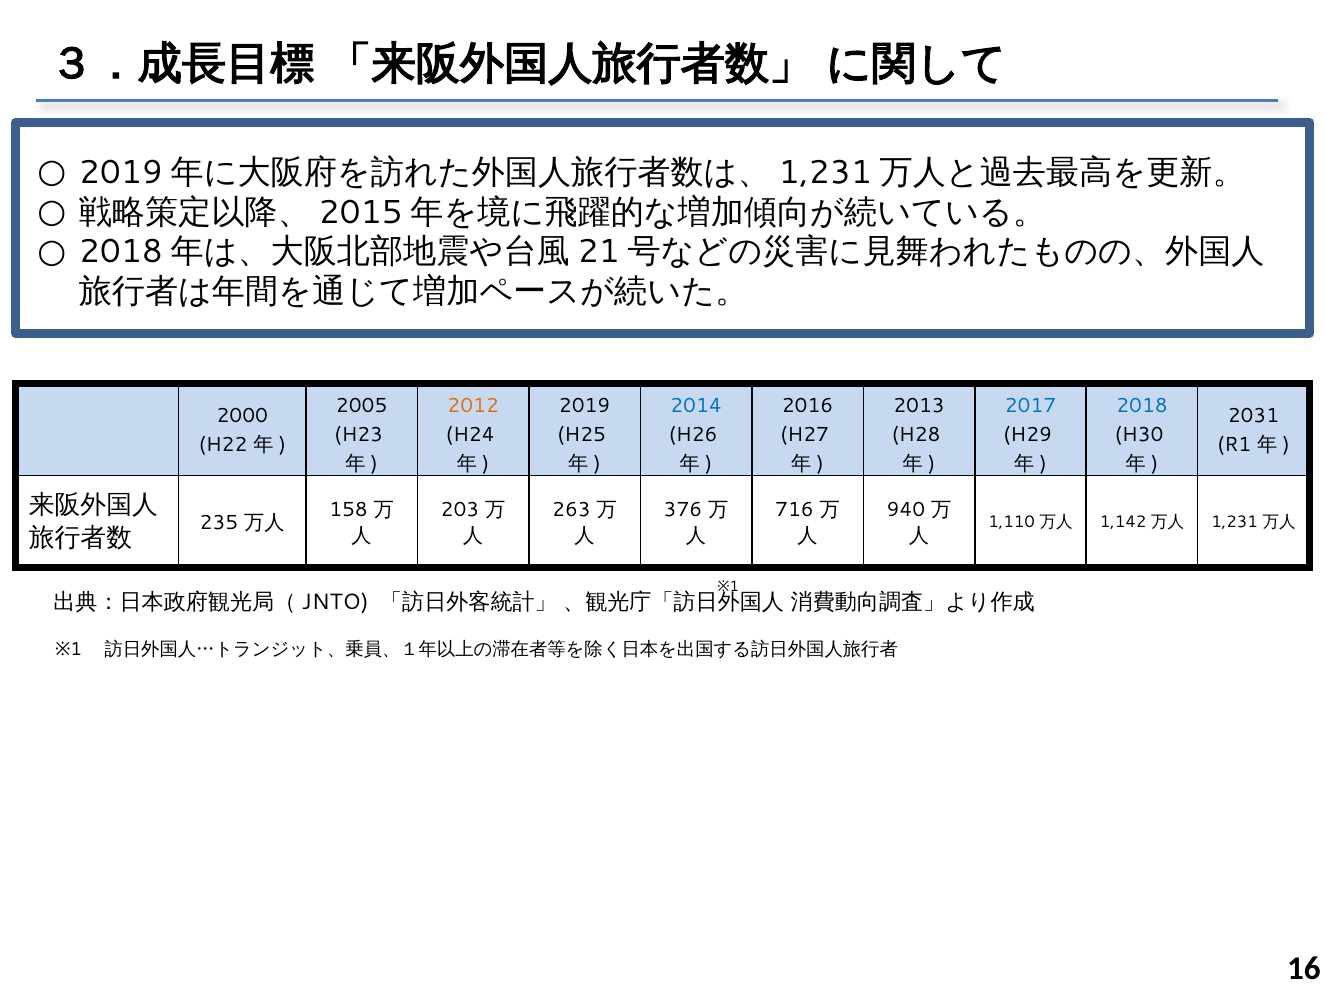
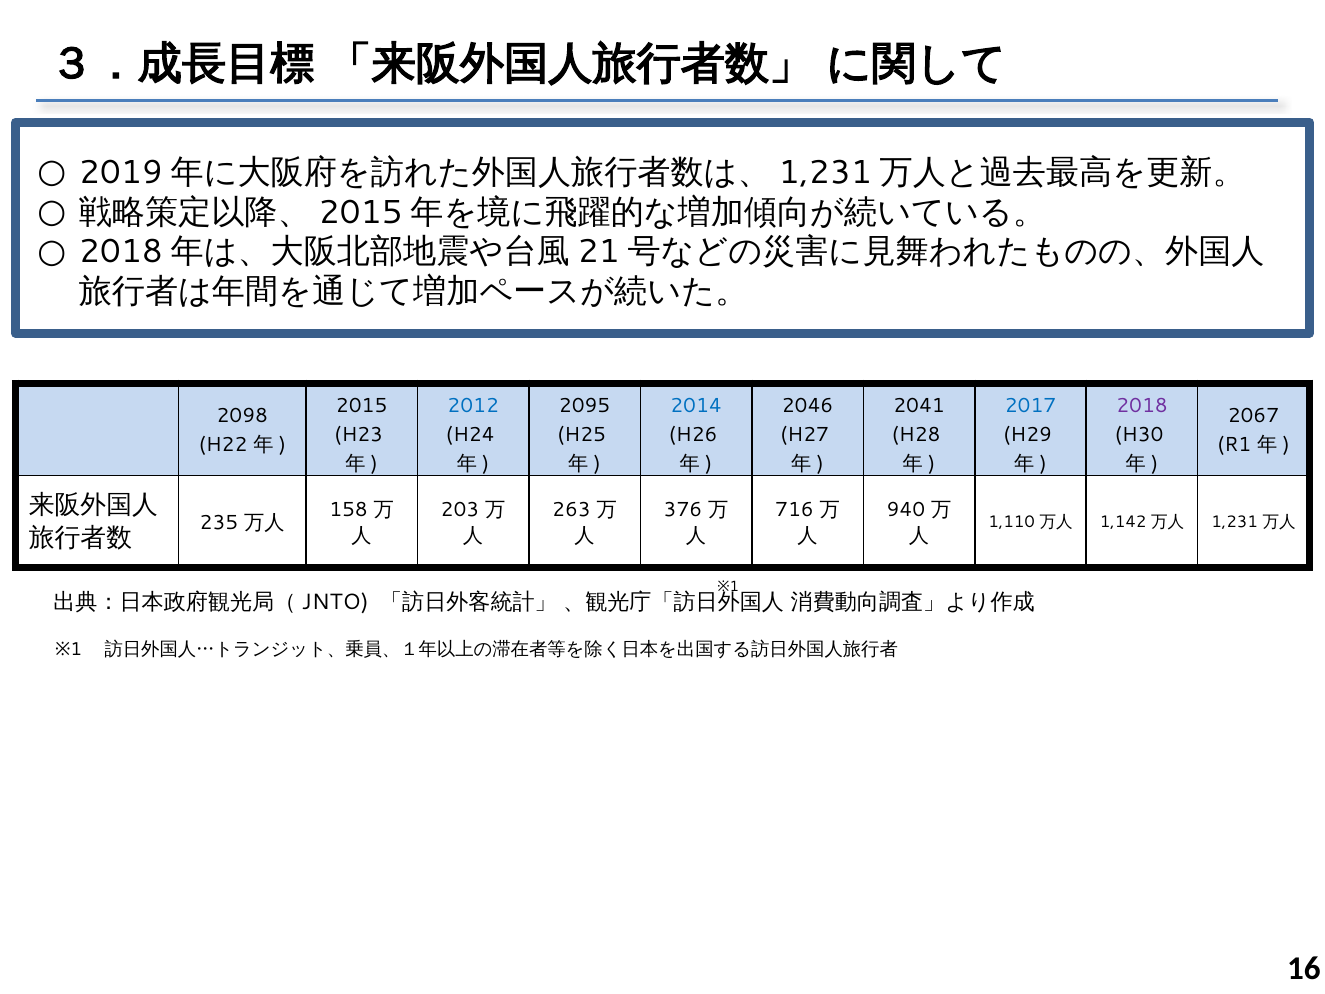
2005: 2005 -> 2015
2012 colour: orange -> blue
2019: 2019 -> 2095
2016: 2016 -> 2046
2013: 2013 -> 2041
2018 colour: blue -> purple
2000: 2000 -> 2098
2031: 2031 -> 2067
